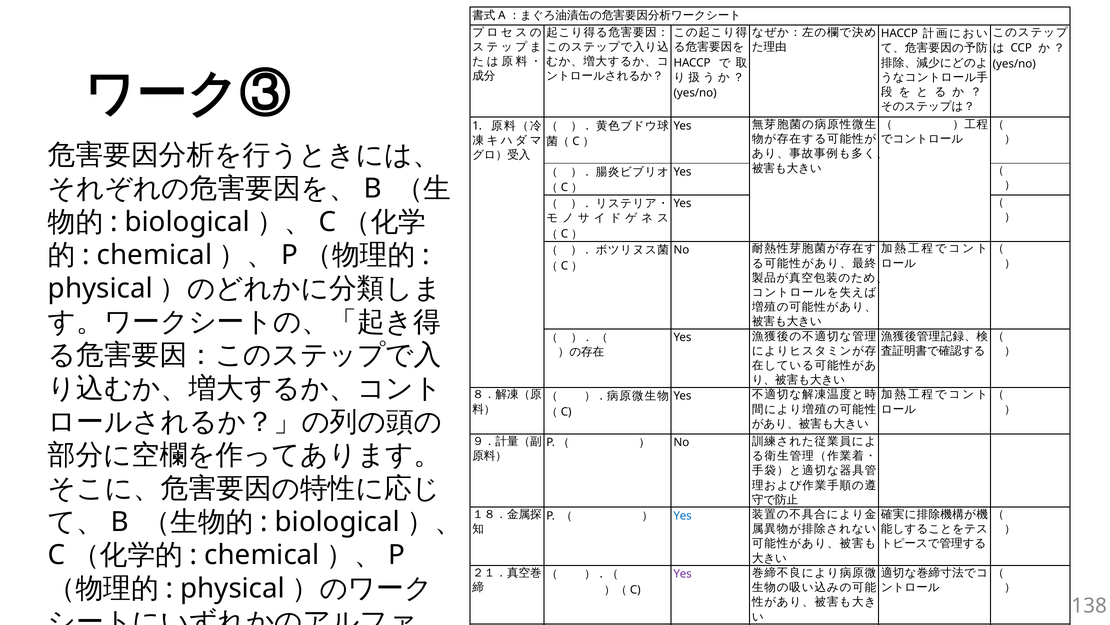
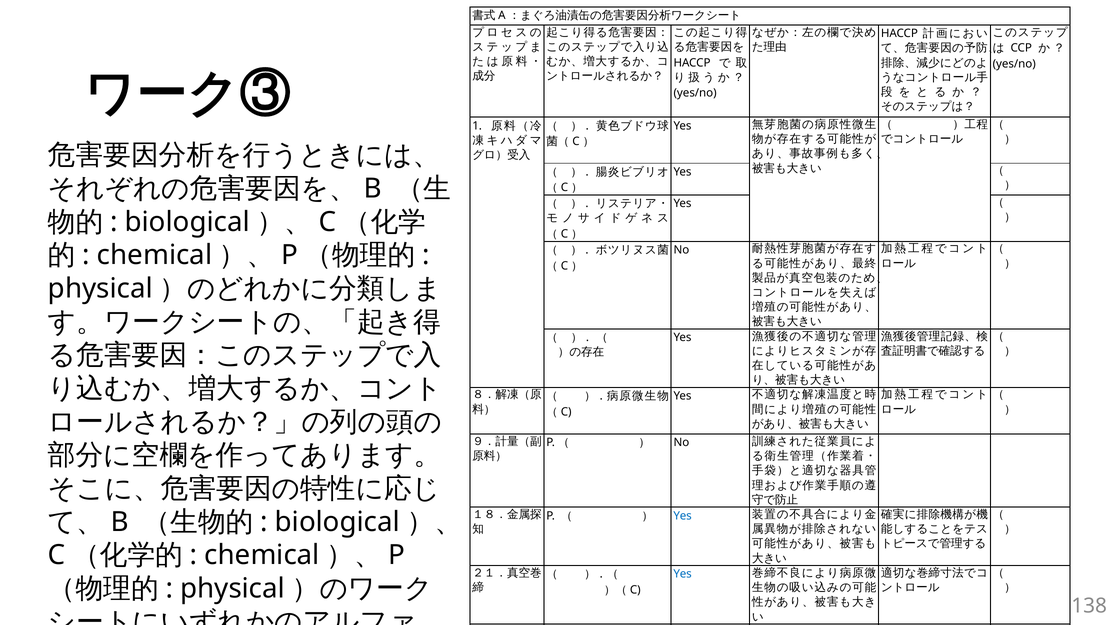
Yes at (683, 574) colour: purple -> blue
